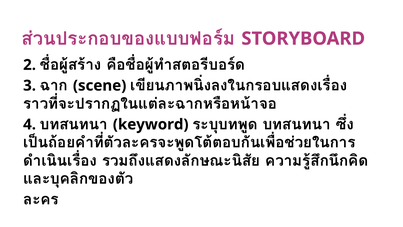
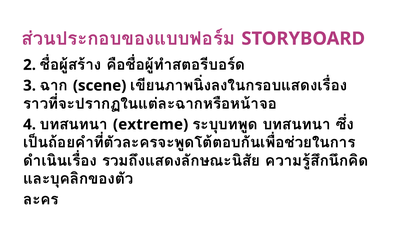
keyword: keyword -> extreme
